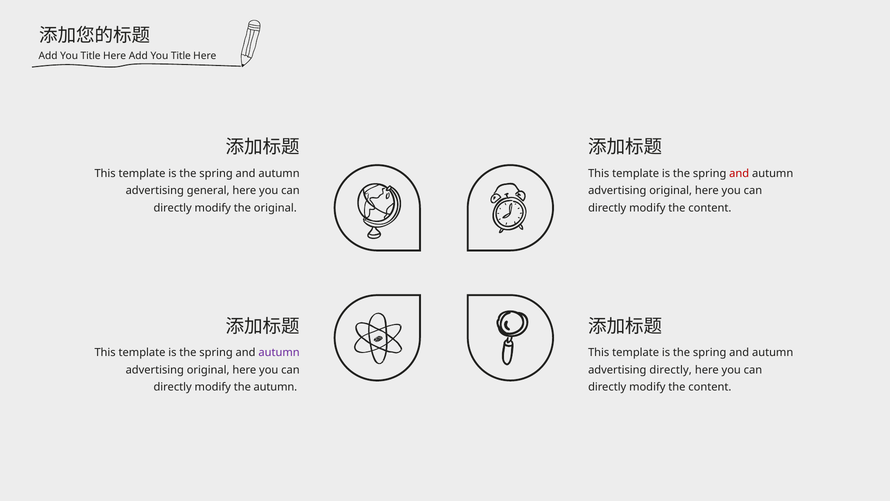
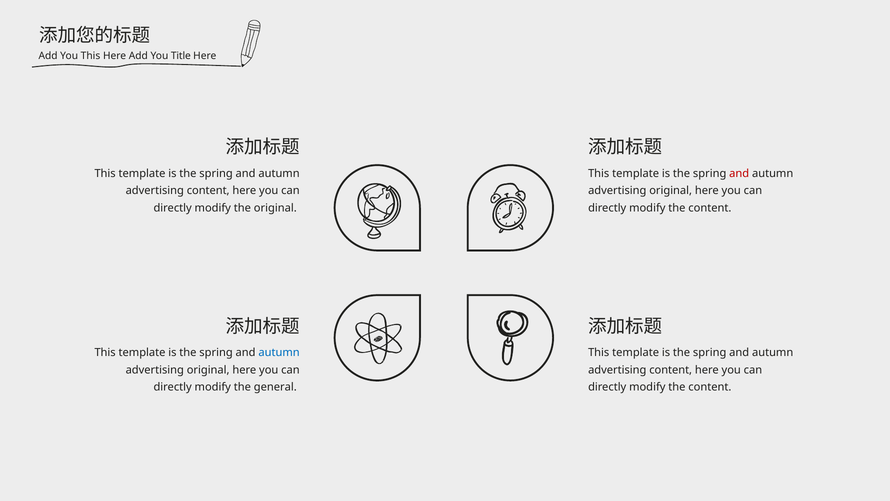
Title at (91, 56): Title -> This
general at (208, 191): general -> content
autumn at (279, 352) colour: purple -> blue
directly at (671, 370): directly -> content
the autumn: autumn -> general
